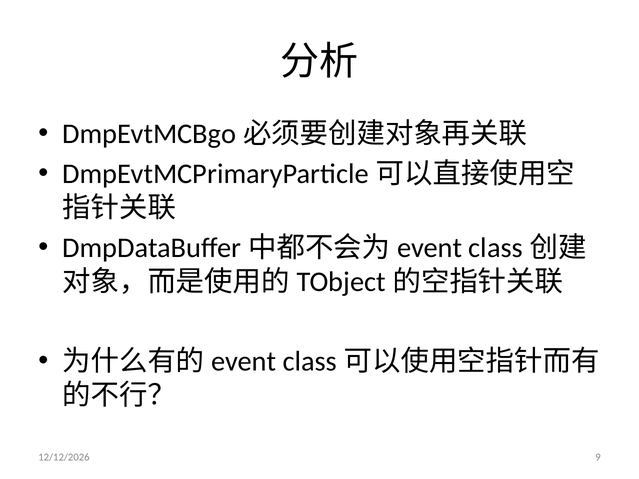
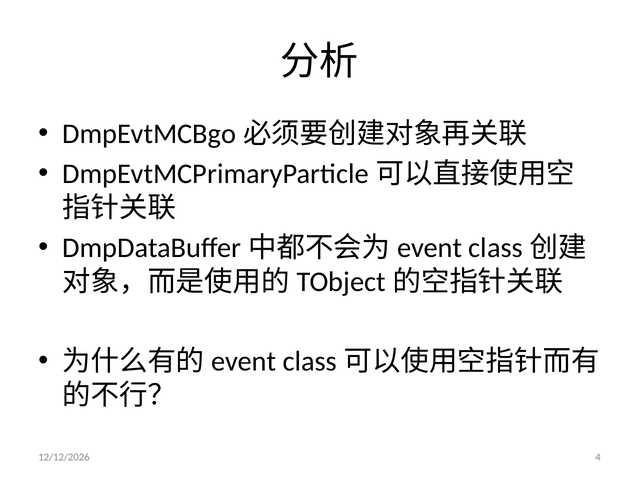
9: 9 -> 4
